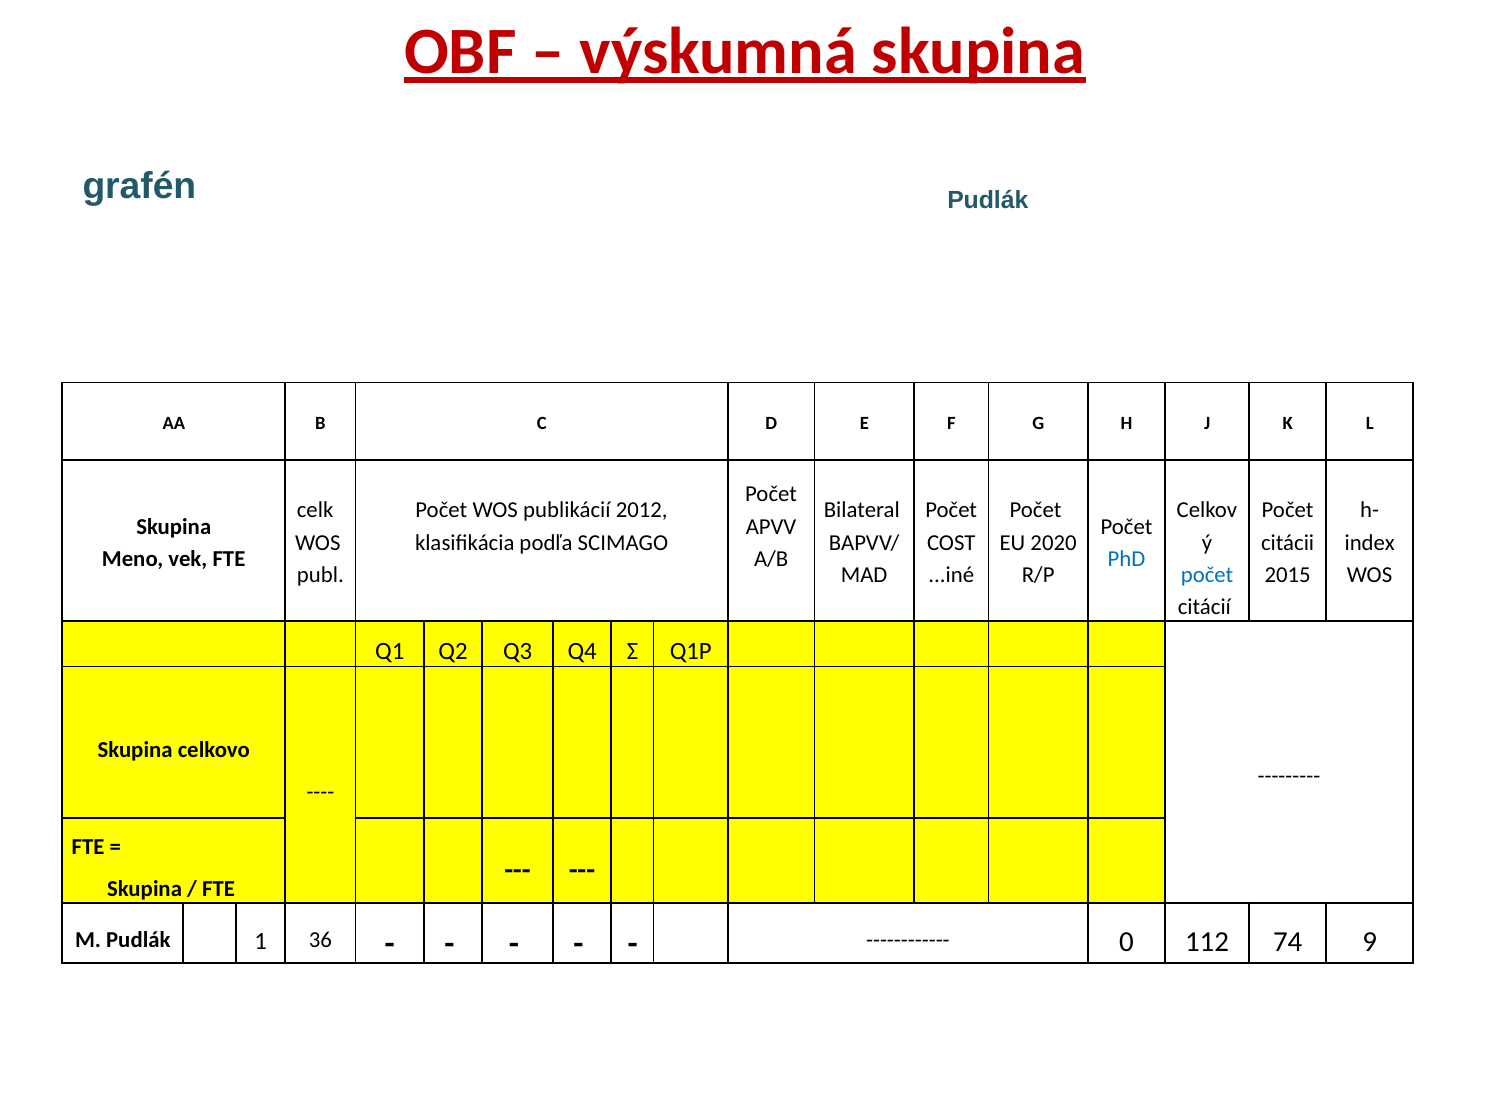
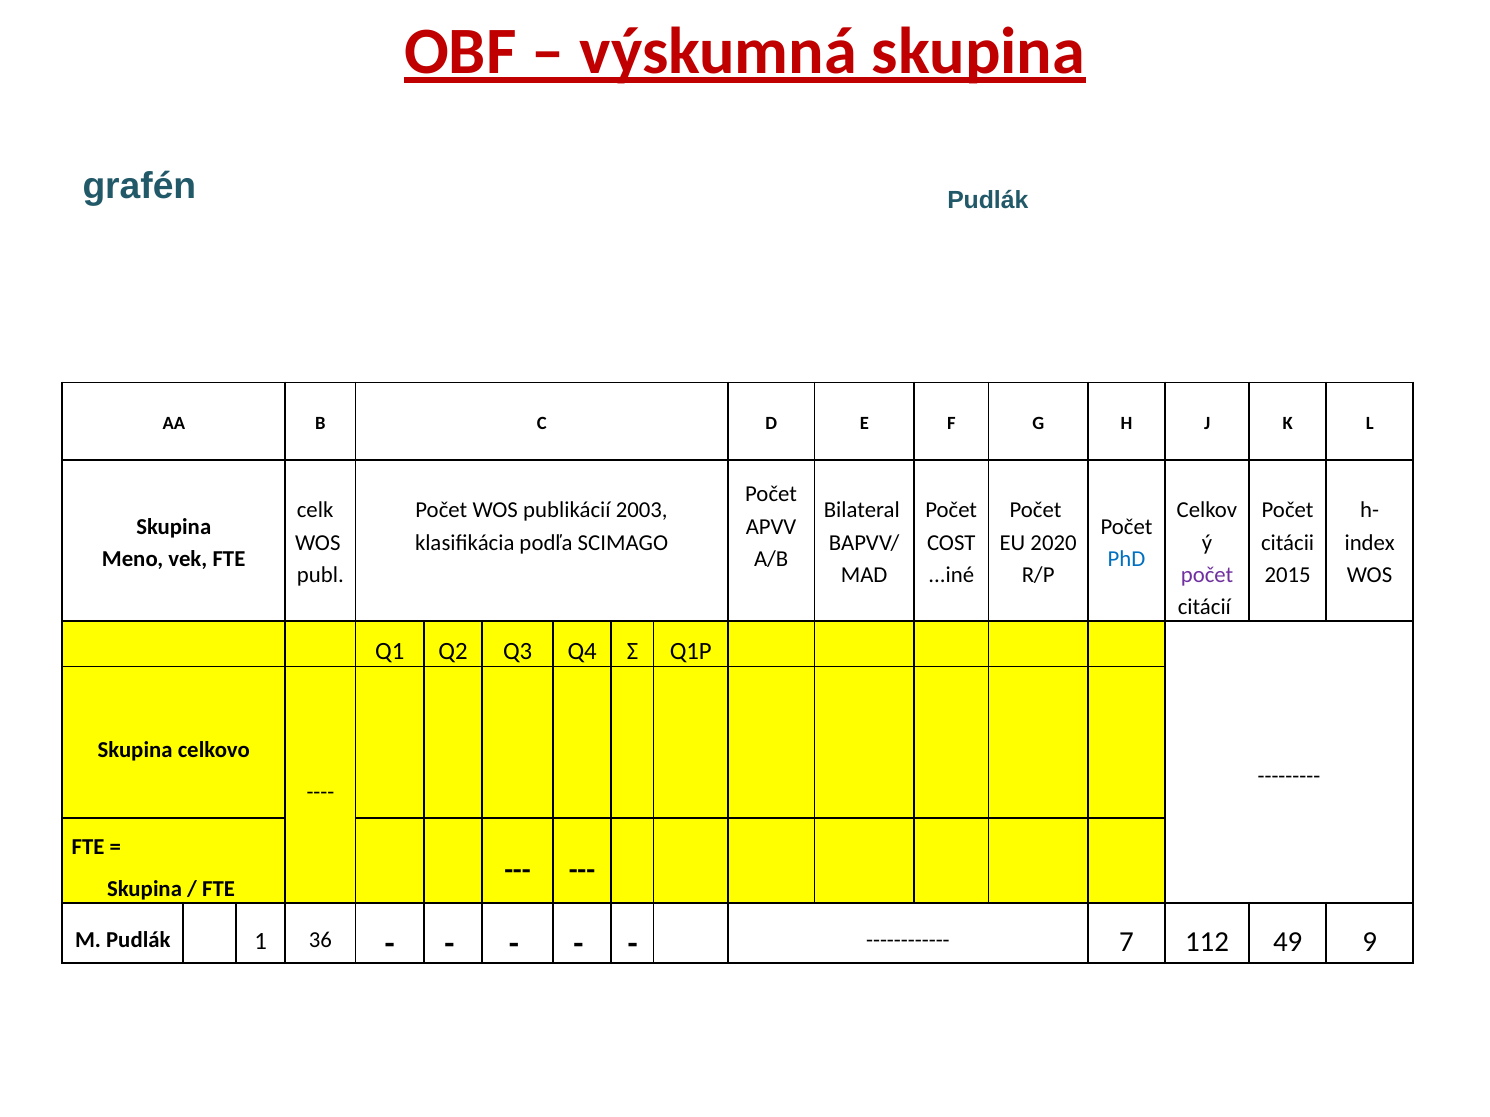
2012: 2012 -> 2003
počet at (1207, 575) colour: blue -> purple
0: 0 -> 7
74: 74 -> 49
